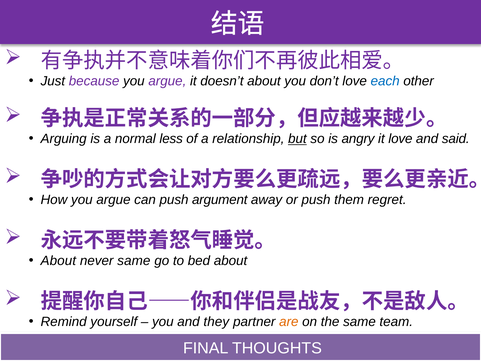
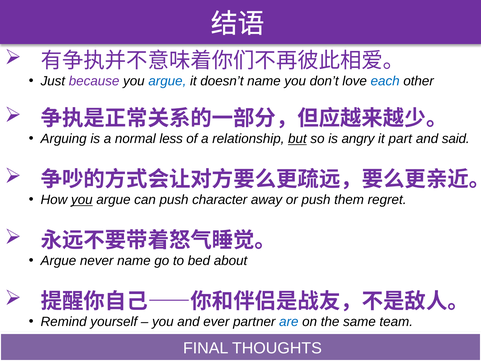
argue at (167, 81) colour: purple -> blue
doesn’t about: about -> name
it love: love -> part
you at (82, 200) underline: none -> present
argument: argument -> character
About at (58, 261): About -> Argue
never same: same -> name
they: they -> ever
are colour: orange -> blue
